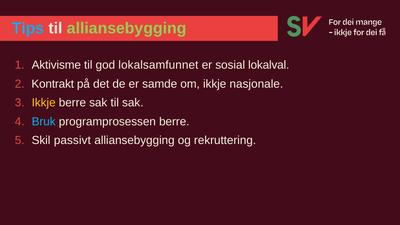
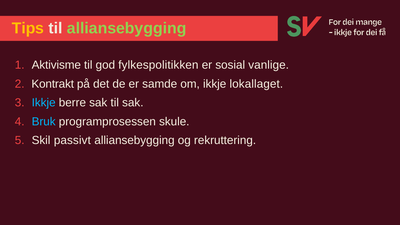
Tips colour: light blue -> yellow
lokalsamfunnet: lokalsamfunnet -> fylkespolitikken
lokalval: lokalval -> vanlige
nasjonale: nasjonale -> lokallaget
Ikkje at (44, 103) colour: yellow -> light blue
programprosessen berre: berre -> skule
